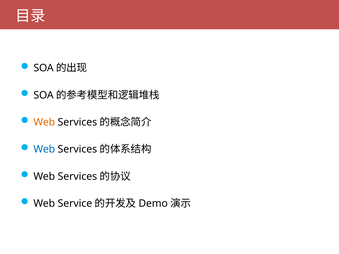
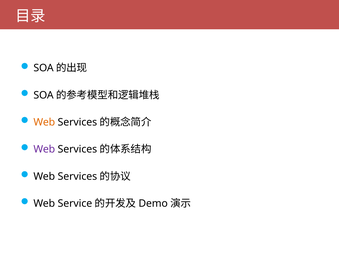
Web at (44, 149) colour: blue -> purple
